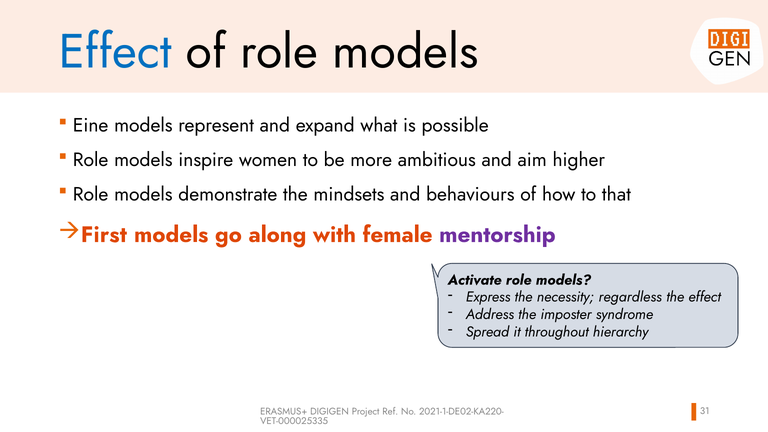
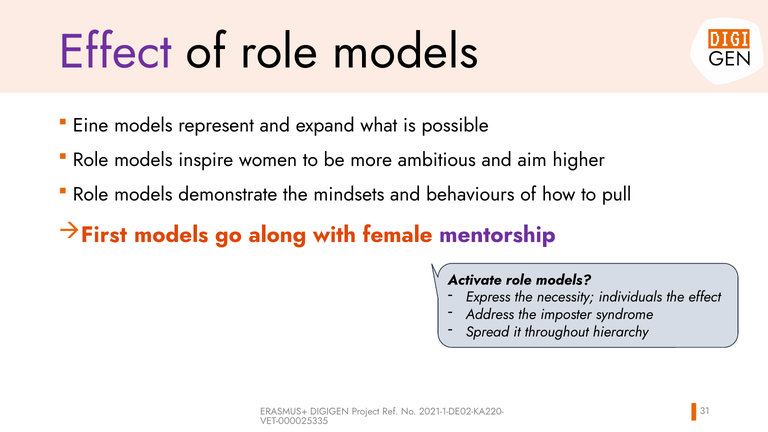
Effect at (115, 52) colour: blue -> purple
that: that -> pull
regardless: regardless -> individuals
